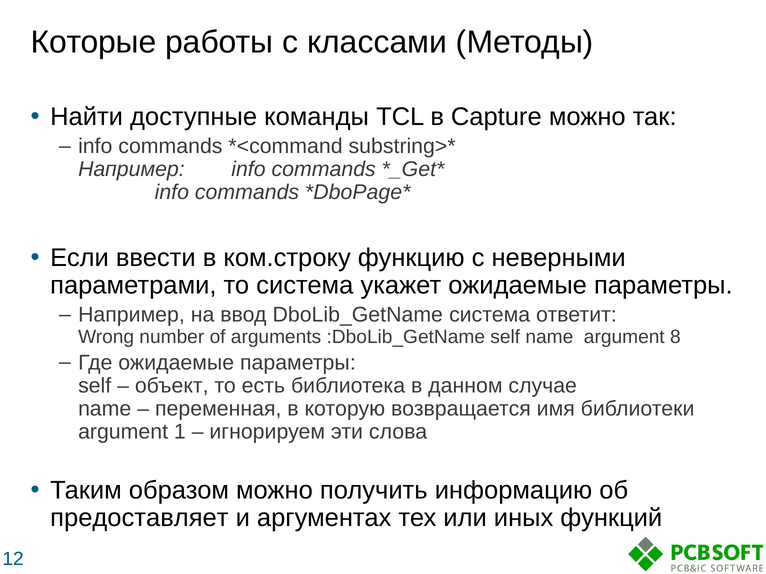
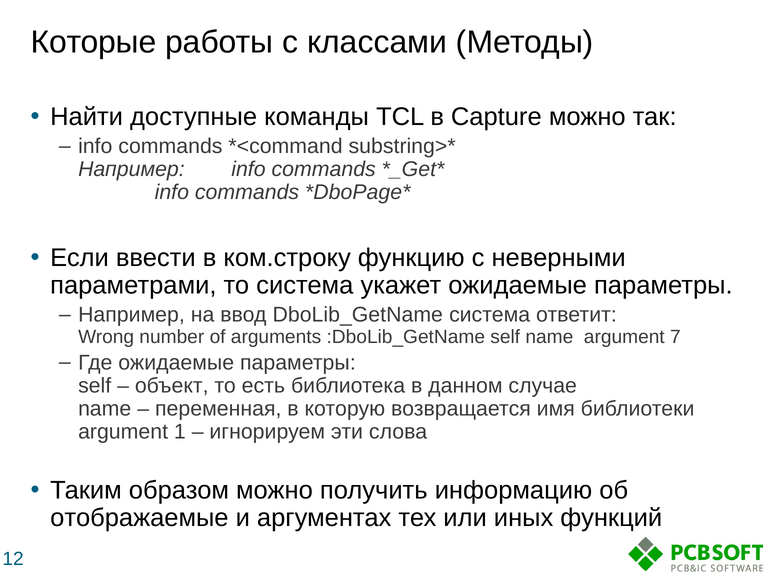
8: 8 -> 7
предоставляет: предоставляет -> отображаемые
